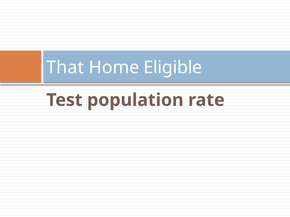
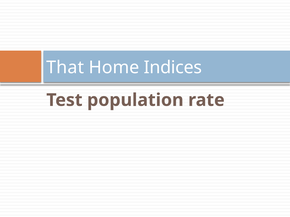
Eligible: Eligible -> Indices
